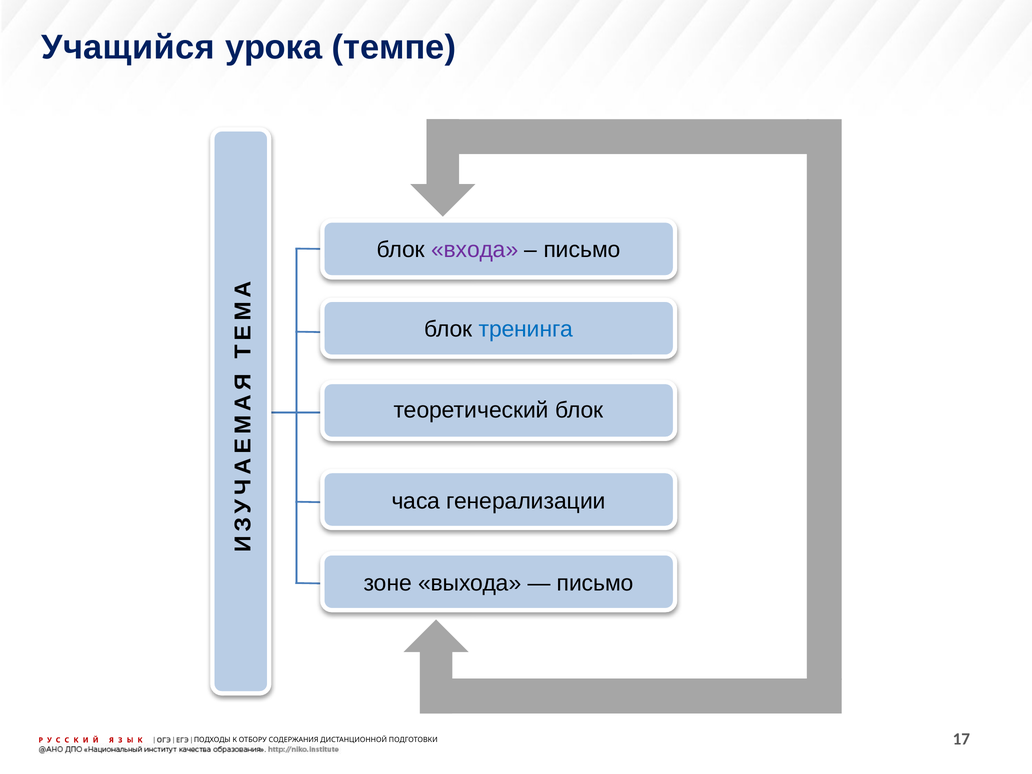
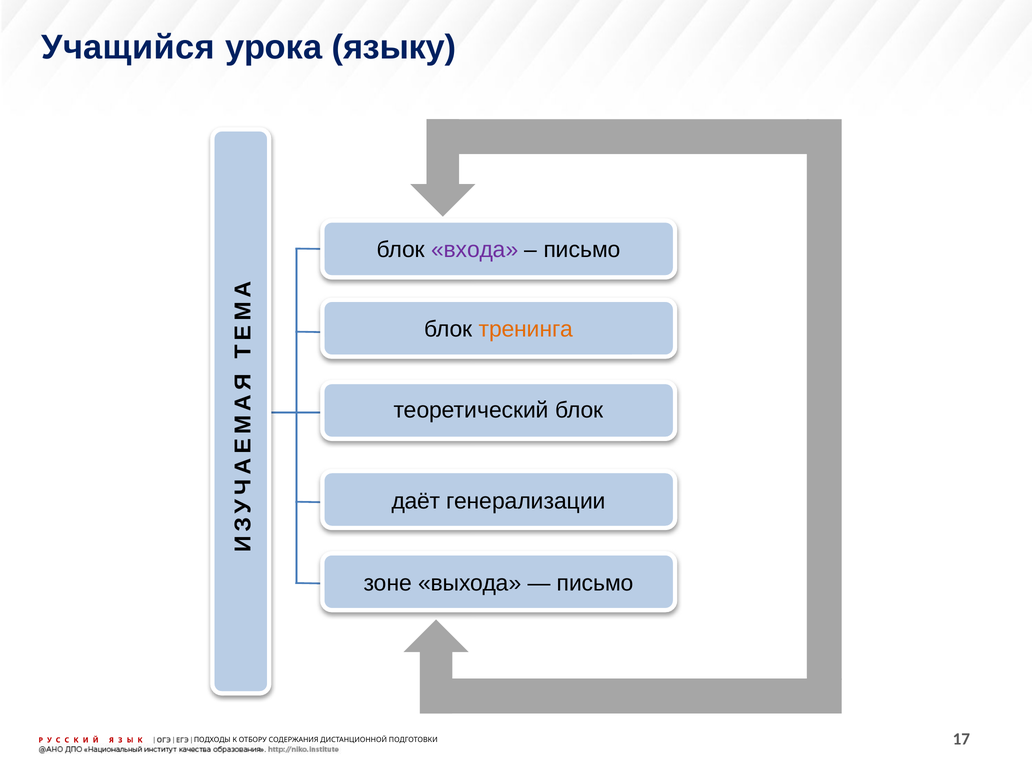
темпе: темпе -> языку
тренинга colour: blue -> orange
часа: часа -> даёт
